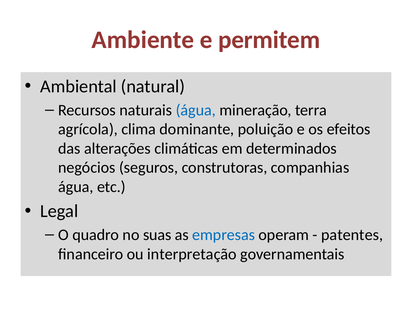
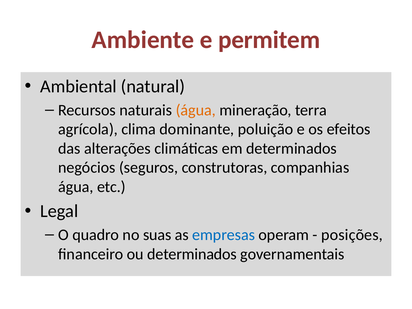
água at (196, 110) colour: blue -> orange
patentes: patentes -> posições
ou interpretação: interpretação -> determinados
